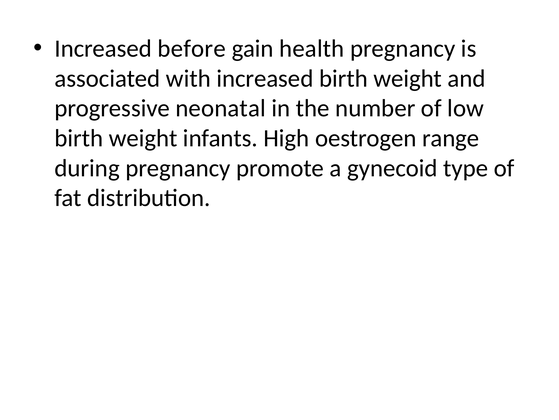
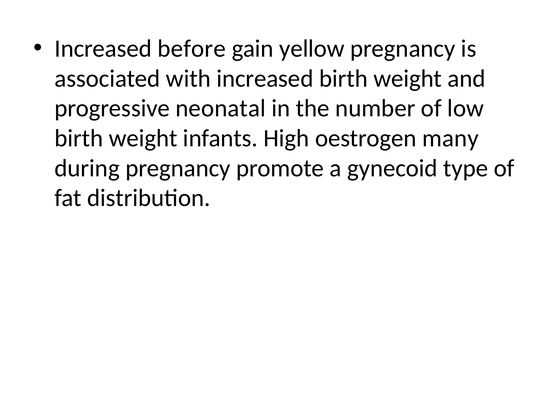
health: health -> yellow
range: range -> many
